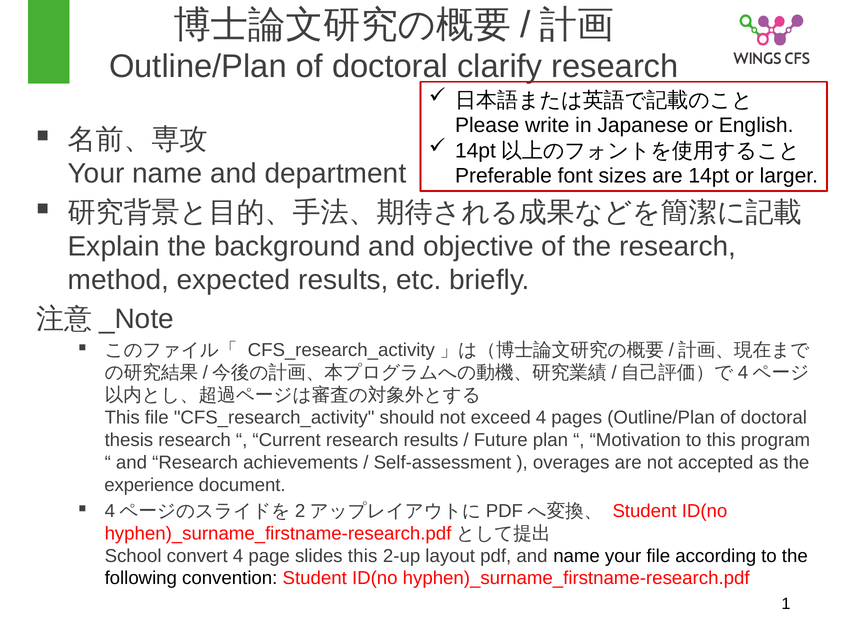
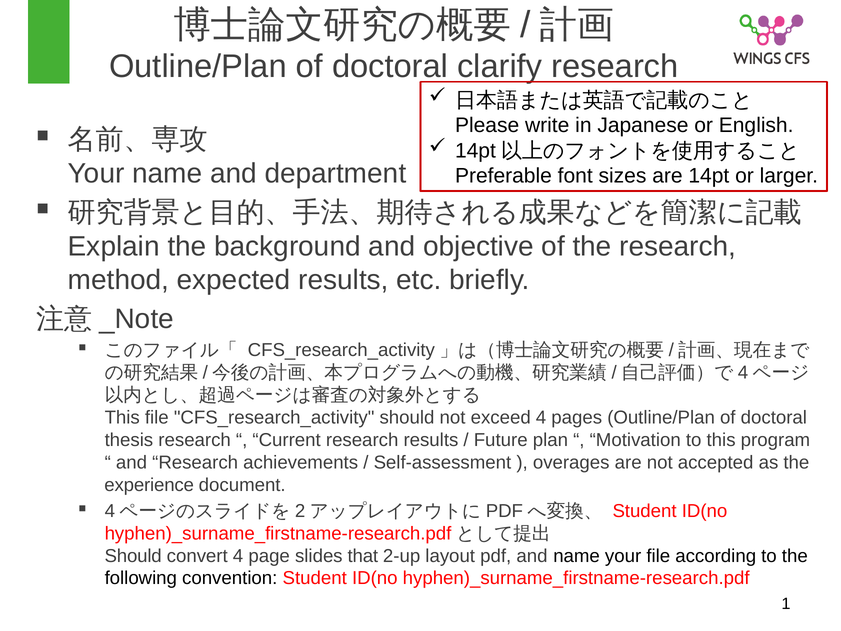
School at (133, 556): School -> Should
slides this: this -> that
